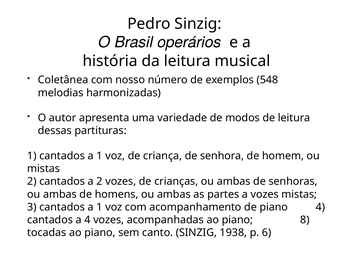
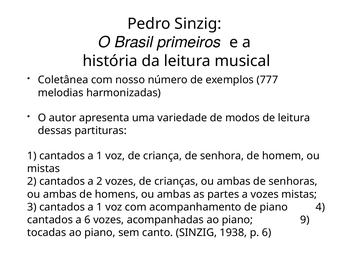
operários: operários -> primeiros
548: 548 -> 777
a 4: 4 -> 6
8: 8 -> 9
